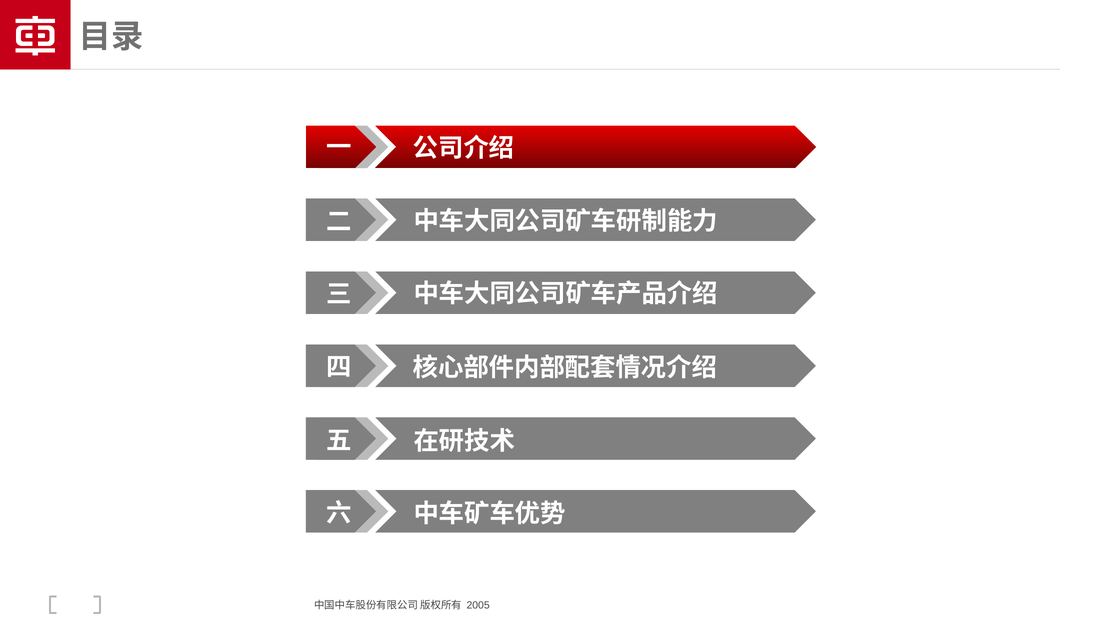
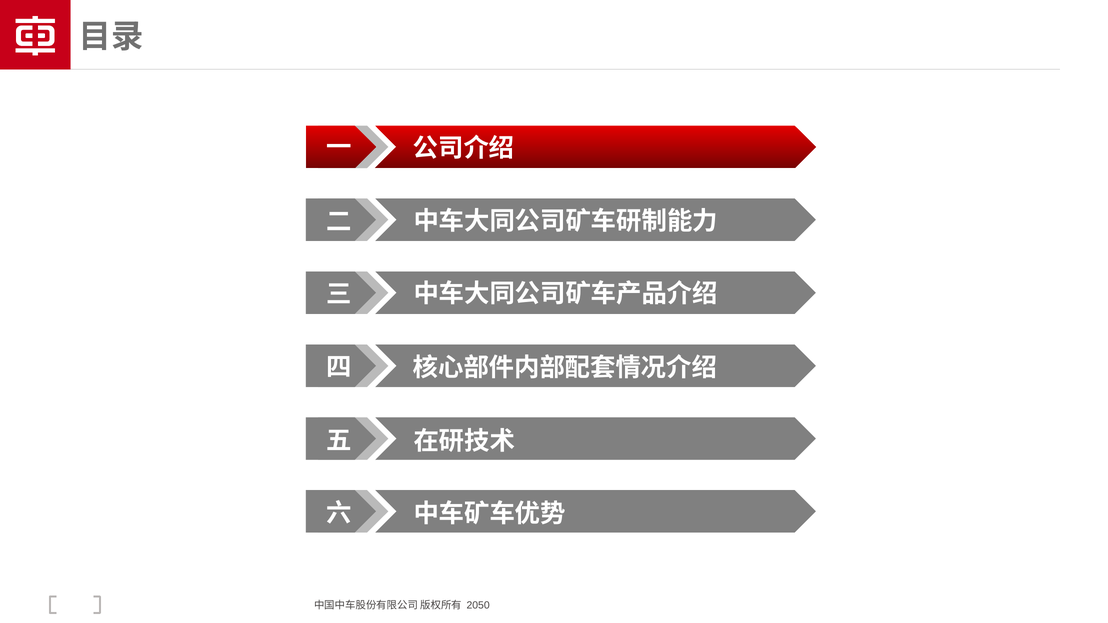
2005: 2005 -> 2050
